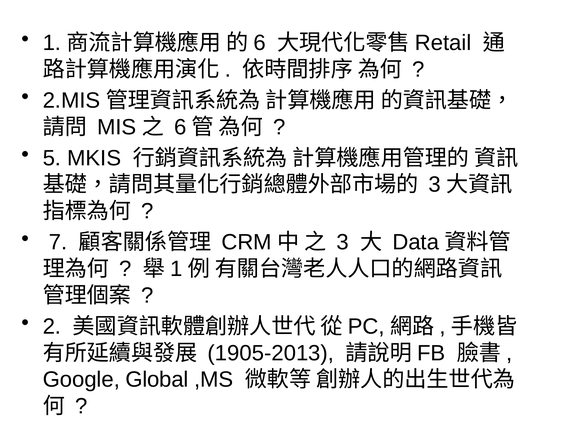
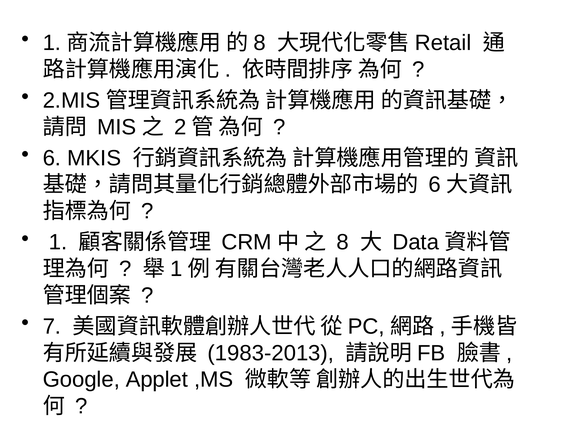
6 at (260, 43): 6 -> 8
6 at (180, 127): 6 -> 2
5 at (52, 158): 5 -> 6
3 at (435, 185): 3 -> 6
7 at (58, 242): 7 -> 1
3 at (343, 242): 3 -> 8
2: 2 -> 7
1905-2013: 1905-2013 -> 1983-2013
Global: Global -> Applet
